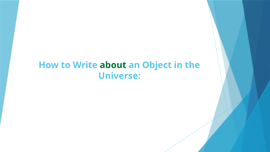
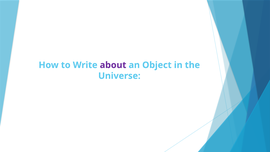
about colour: green -> purple
